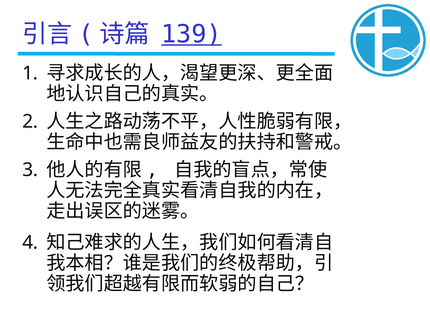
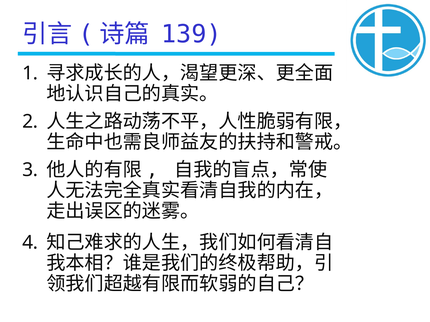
139 underline: present -> none
